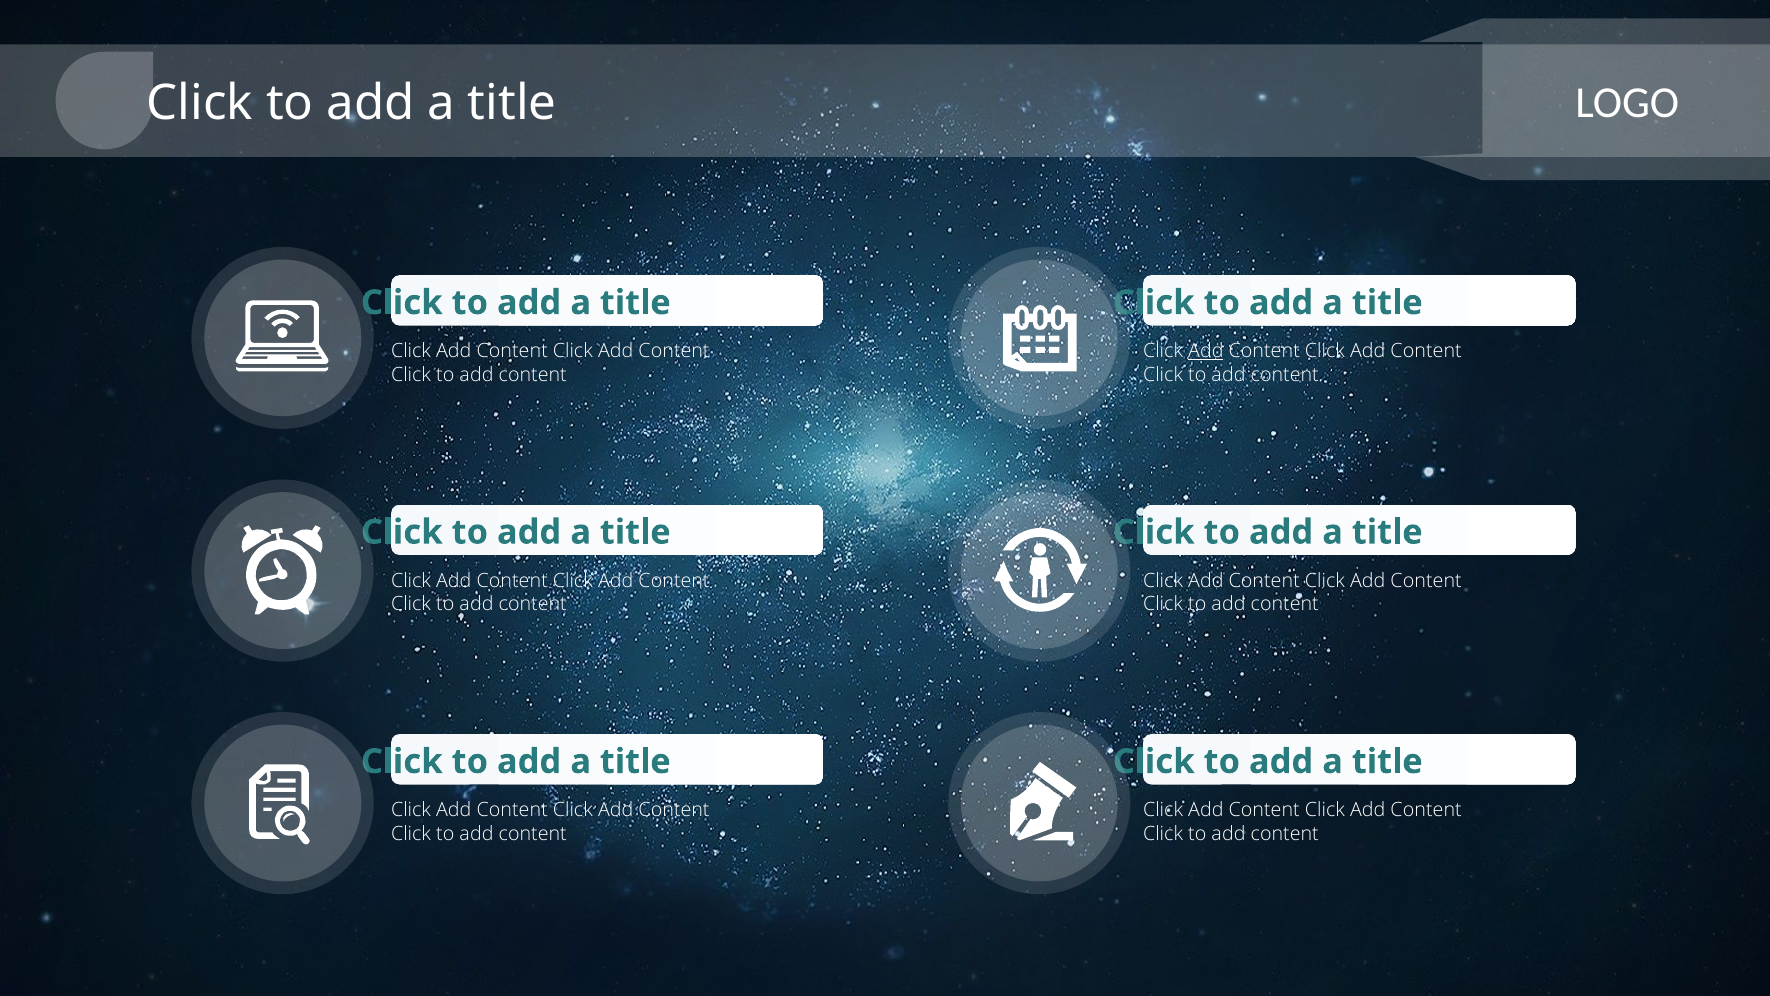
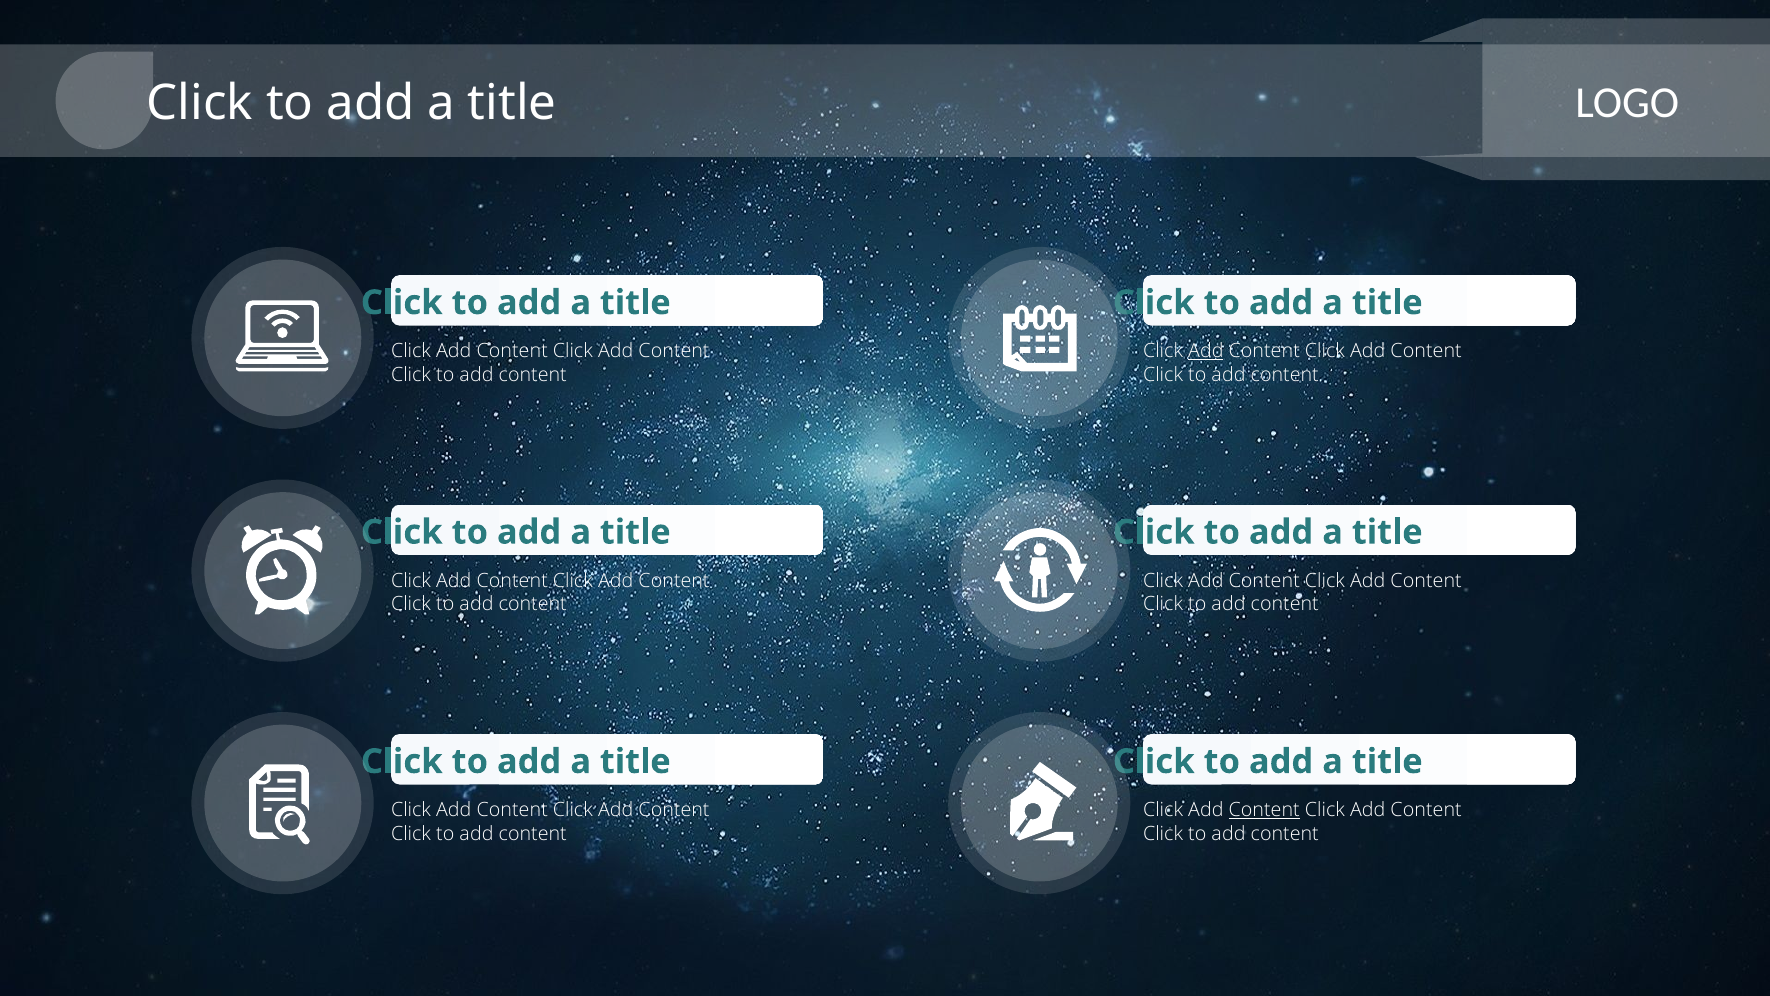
Content at (1264, 810) underline: none -> present
